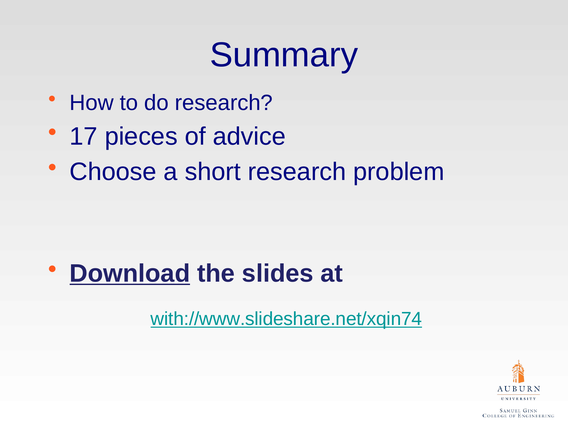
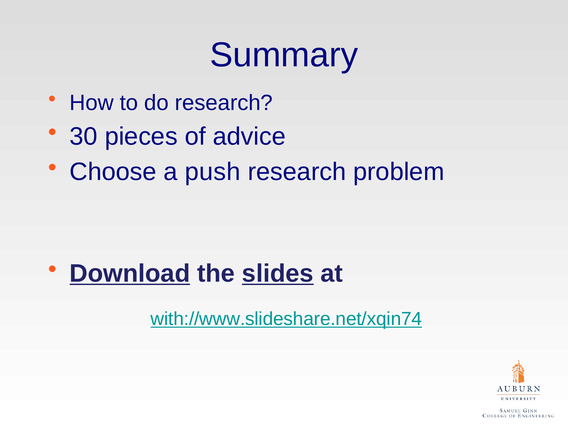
17: 17 -> 30
short: short -> push
slides underline: none -> present
